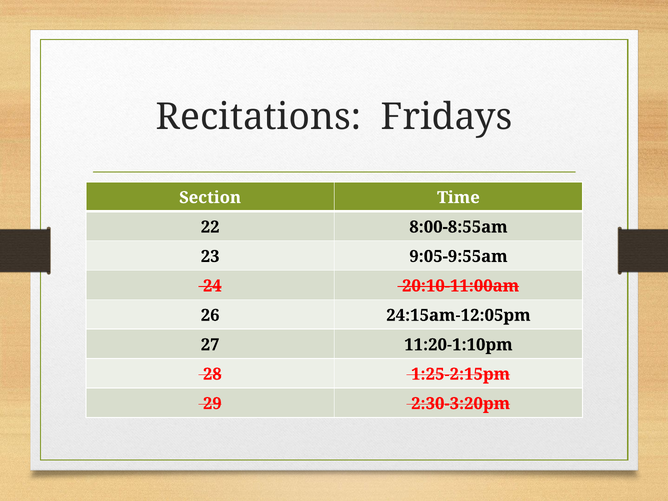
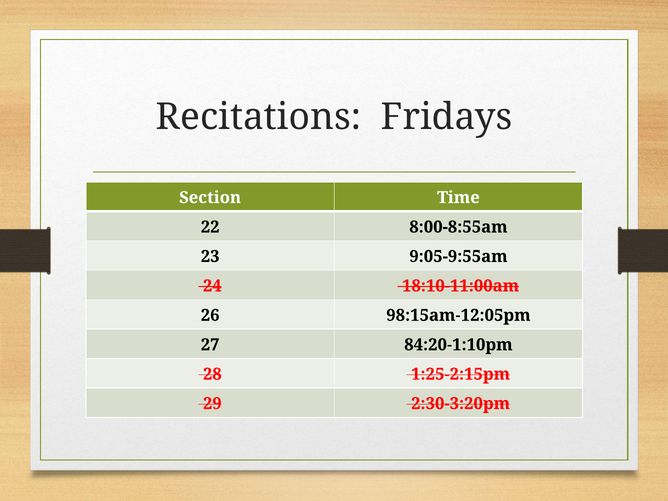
20:10-11:00am: 20:10-11:00am -> 18:10-11:00am
24:15am-12:05pm: 24:15am-12:05pm -> 98:15am-12:05pm
11:20-1:10pm: 11:20-1:10pm -> 84:20-1:10pm
